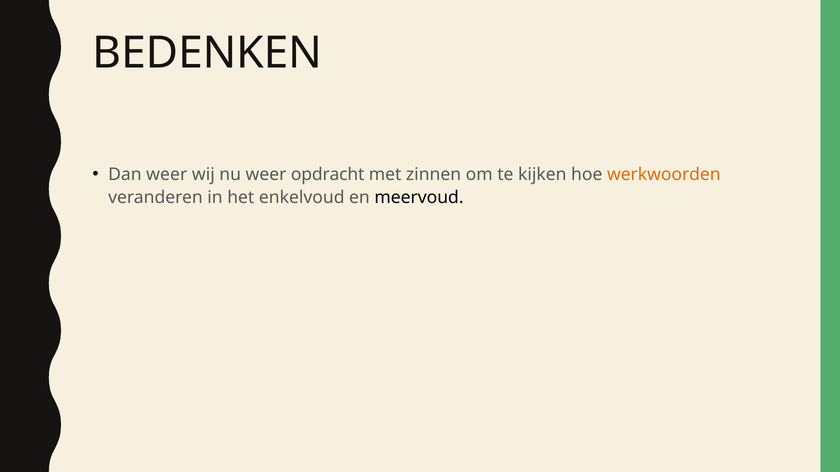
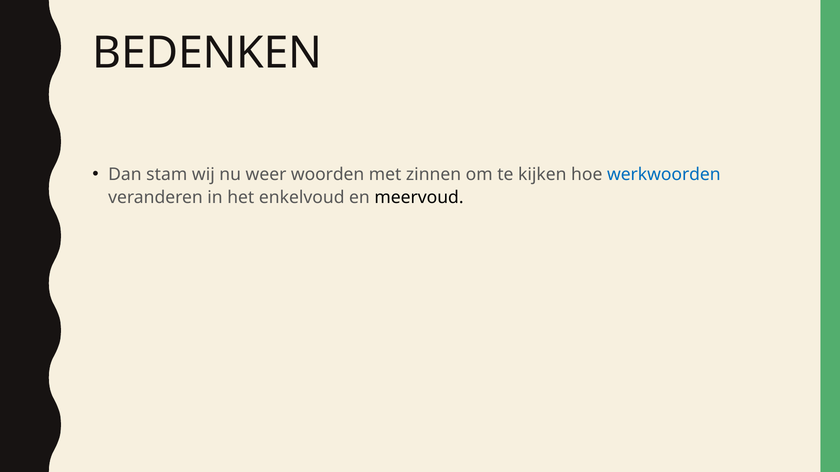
Dan weer: weer -> stam
opdracht: opdracht -> woorden
werkwoorden colour: orange -> blue
